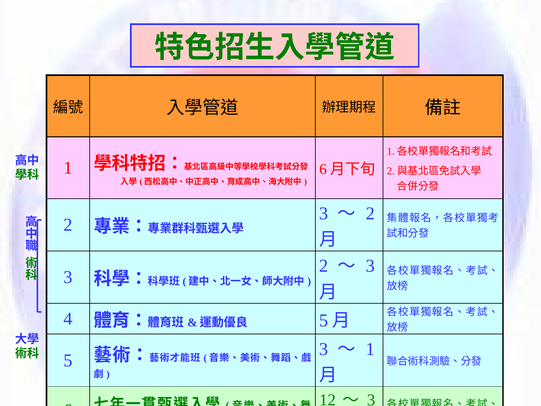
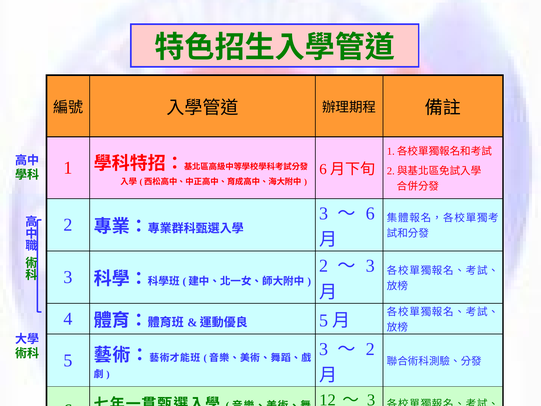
2 at (370, 213): 2 -> 6
1 at (370, 349): 1 -> 2
